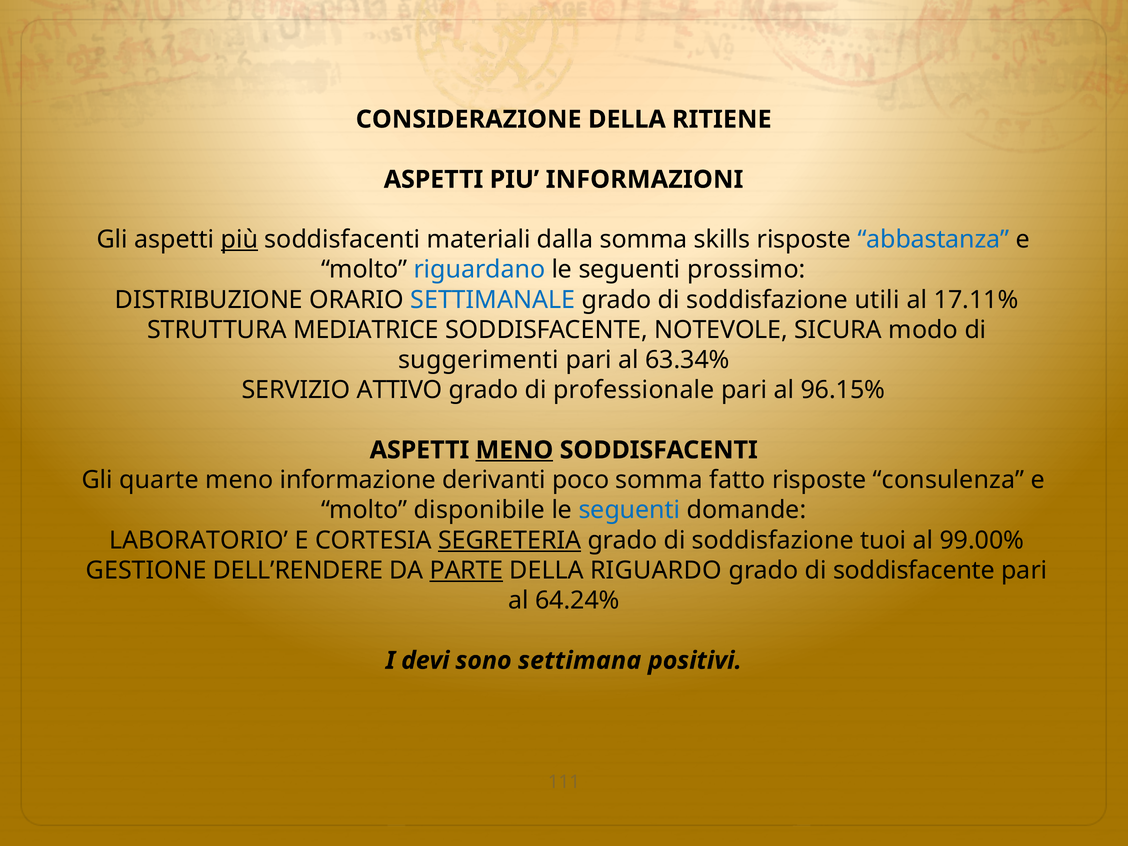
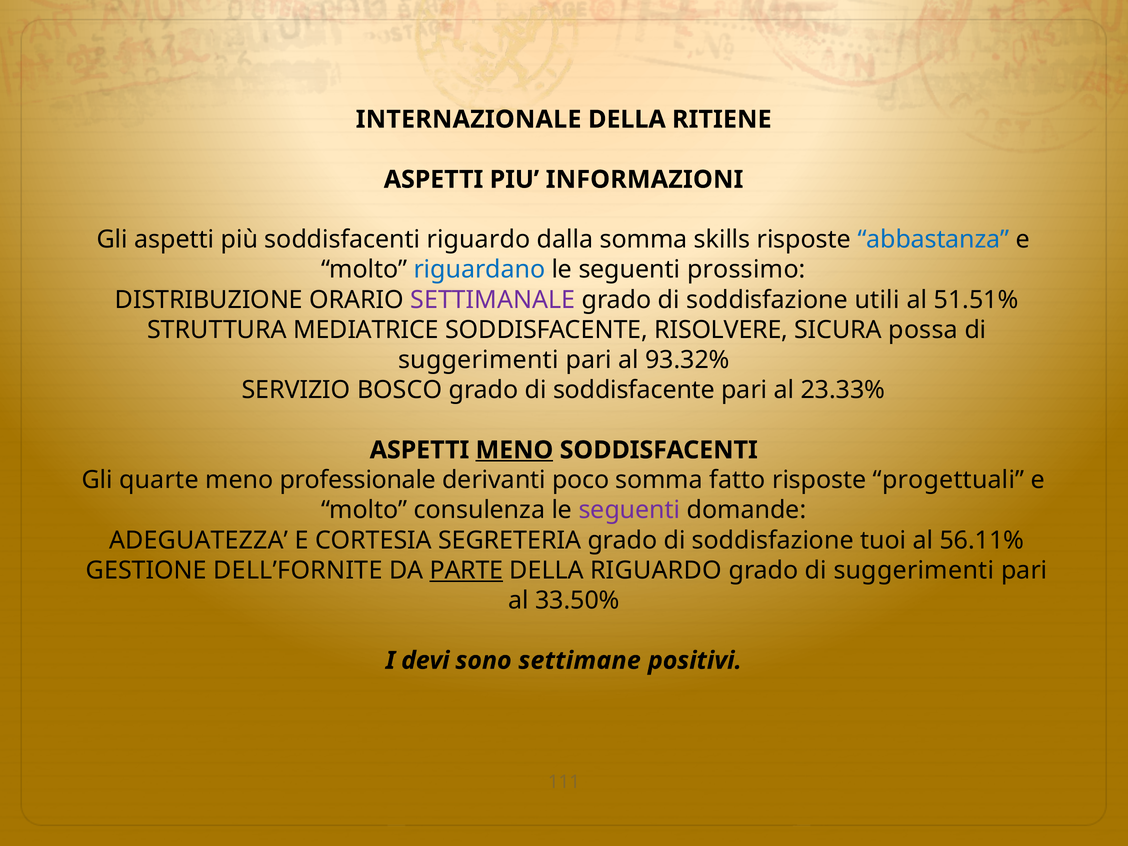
CONSIDERAZIONE: CONSIDERAZIONE -> INTERNAZIONALE
più underline: present -> none
soddisfacenti materiali: materiali -> riguardo
SETTIMANALE colour: blue -> purple
17.11%: 17.11% -> 51.51%
NOTEVOLE: NOTEVOLE -> RISOLVERE
modo: modo -> possa
63.34%: 63.34% -> 93.32%
ATTIVO: ATTIVO -> BOSCO
di professionale: professionale -> soddisfacente
96.15%: 96.15% -> 23.33%
informazione: informazione -> professionale
consulenza: consulenza -> progettuali
disponibile: disponibile -> consulenza
seguenti at (629, 510) colour: blue -> purple
LABORATORIO: LABORATORIO -> ADEGUATEZZA
SEGRETERIA underline: present -> none
99.00%: 99.00% -> 56.11%
DELL’RENDERE: DELL’RENDERE -> DELL’FORNITE
grado di soddisfacente: soddisfacente -> suggerimenti
64.24%: 64.24% -> 33.50%
settimana: settimana -> settimane
